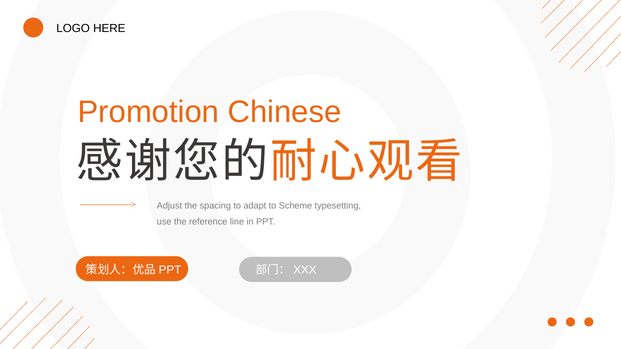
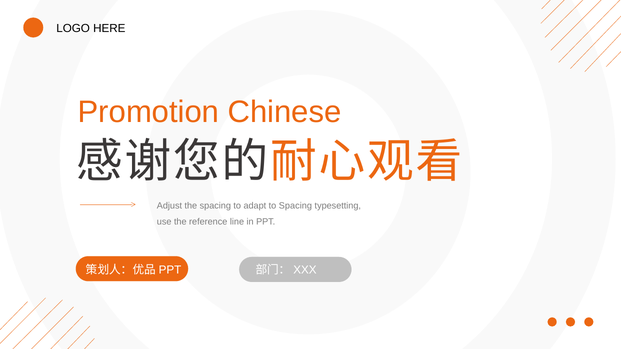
to Scheme: Scheme -> Spacing
